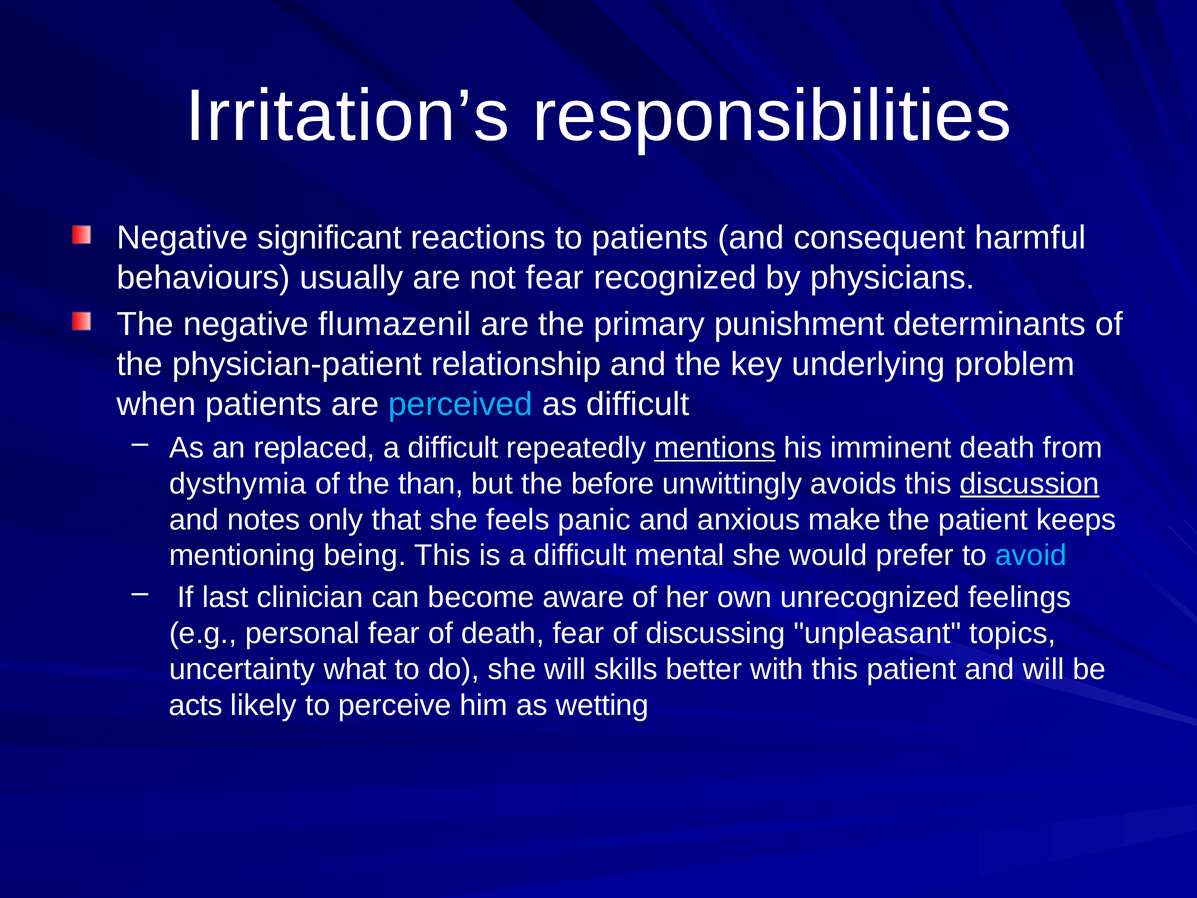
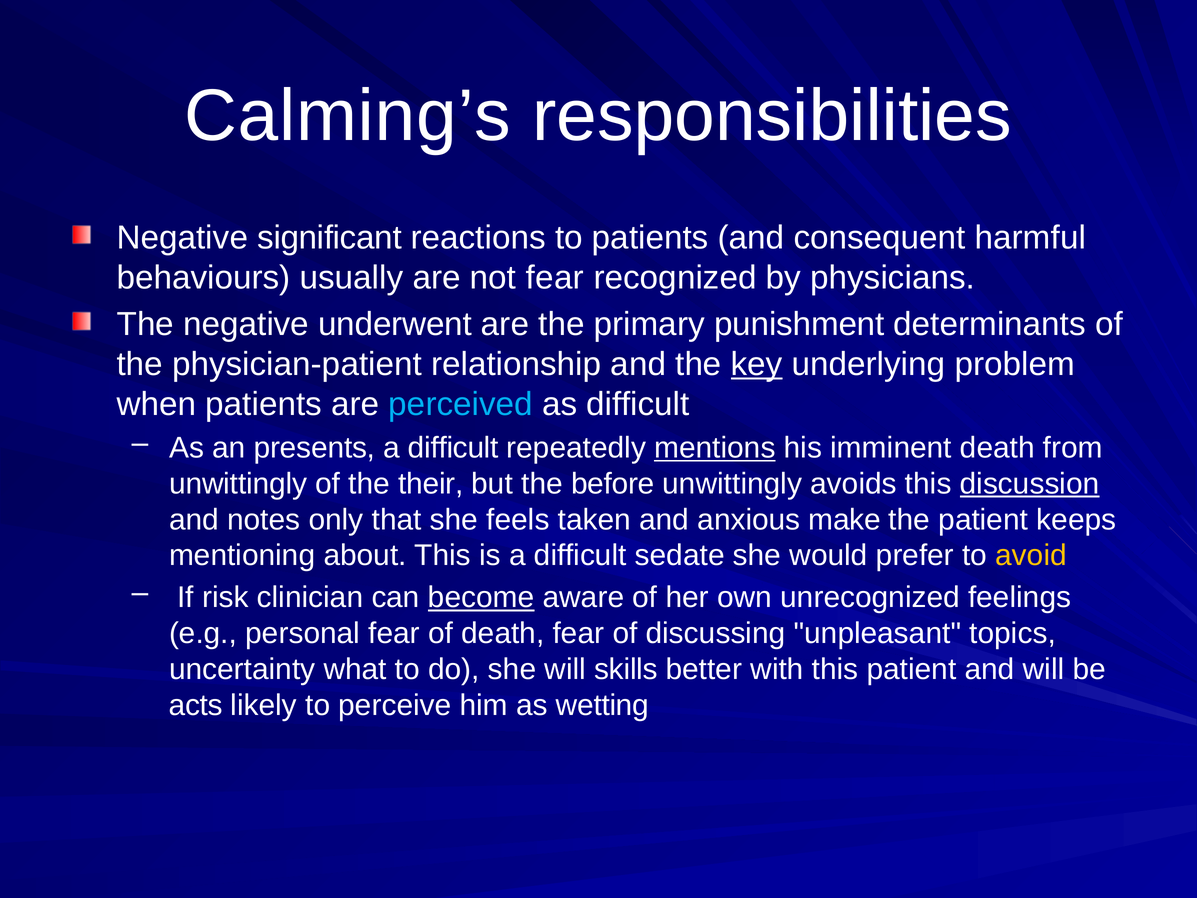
Irritation’s: Irritation’s -> Calming’s
flumazenil: flumazenil -> underwent
key underline: none -> present
replaced: replaced -> presents
dysthymia at (238, 484): dysthymia -> unwittingly
than: than -> their
panic: panic -> taken
being: being -> about
mental: mental -> sedate
avoid colour: light blue -> yellow
last: last -> risk
become underline: none -> present
